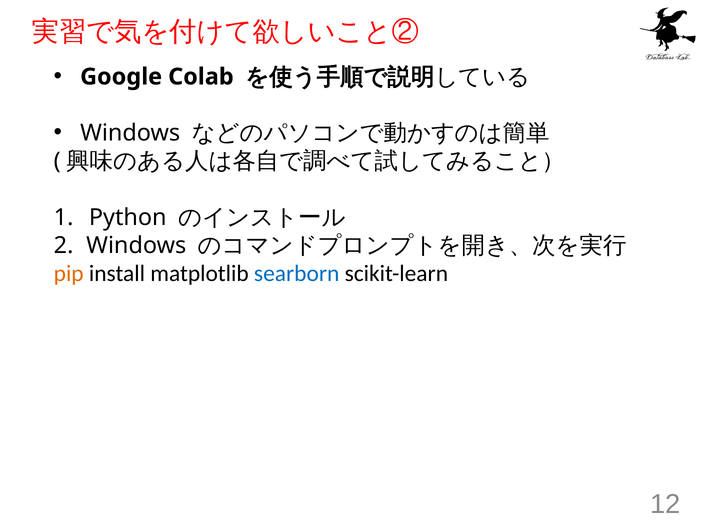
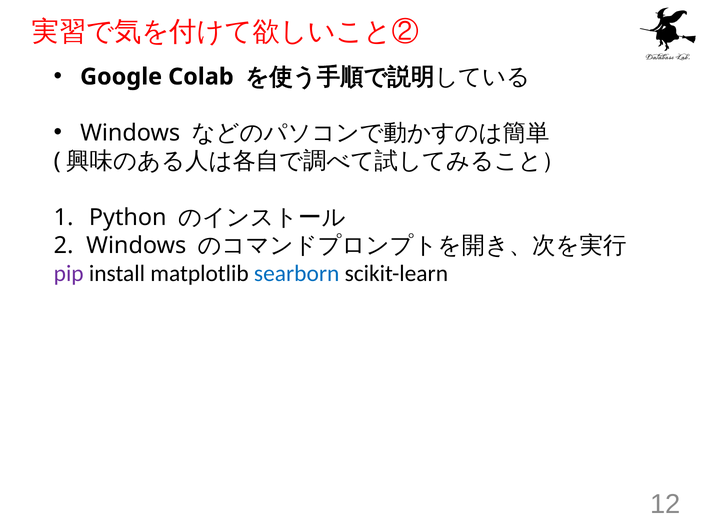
pip colour: orange -> purple
